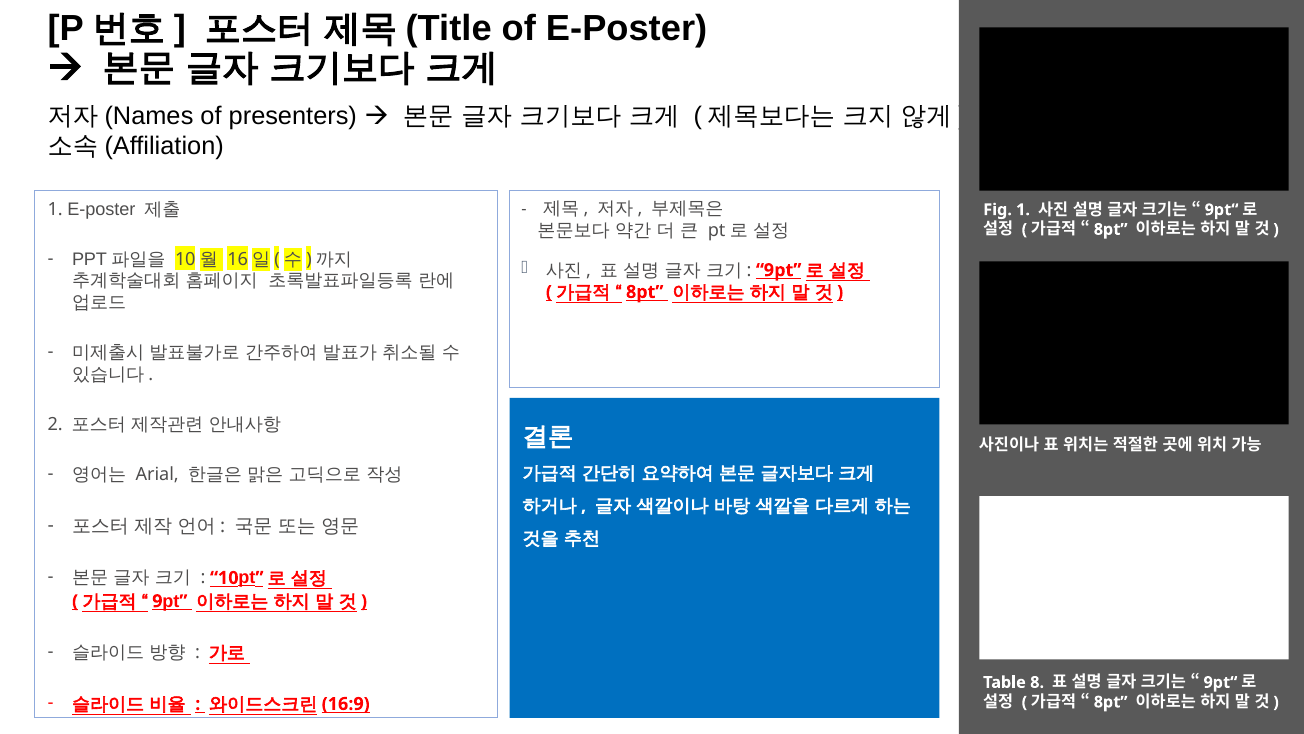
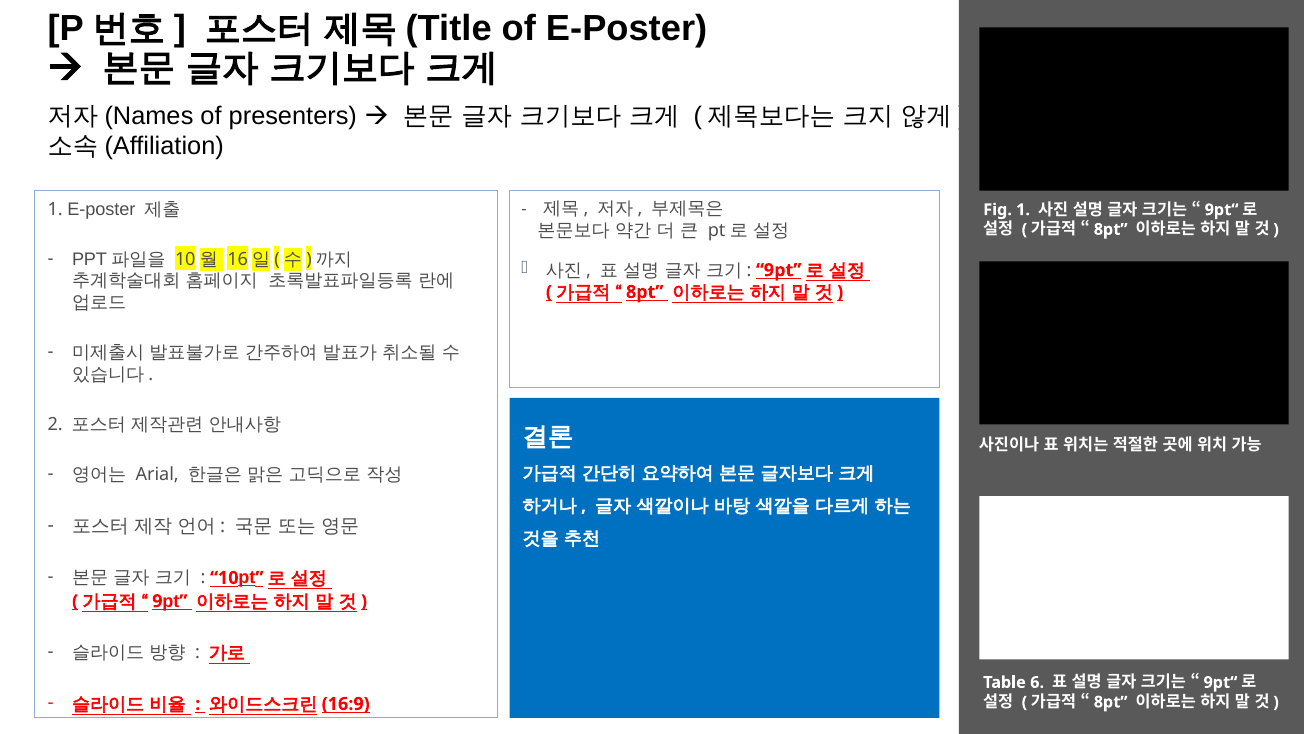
8: 8 -> 6
